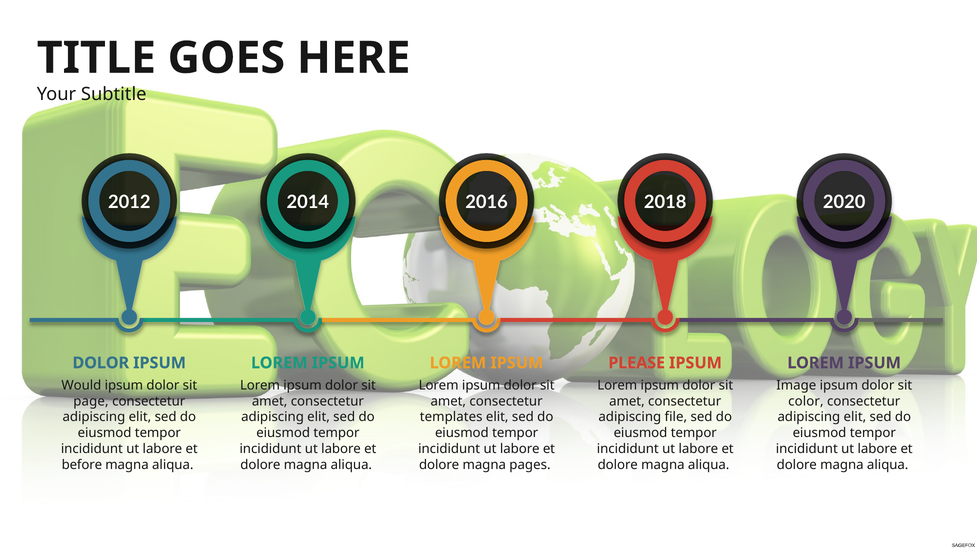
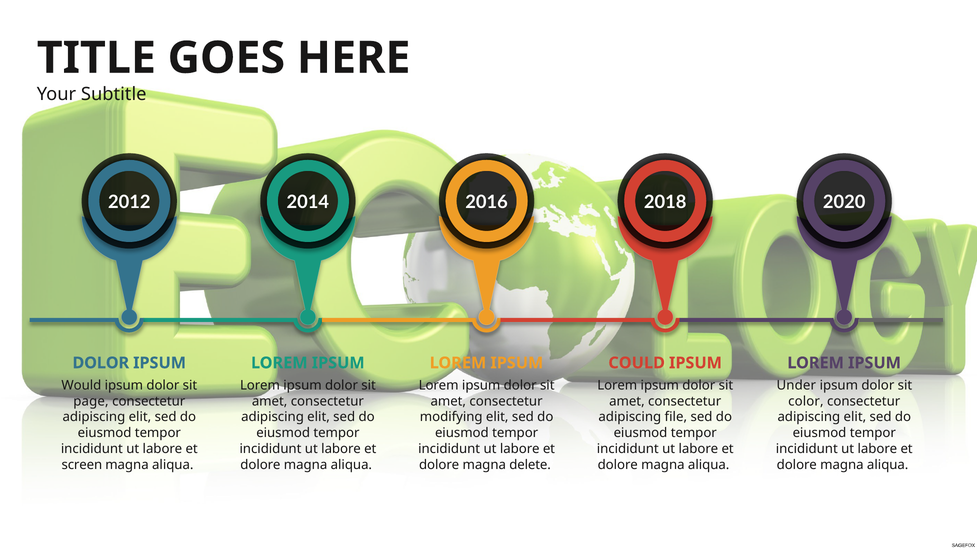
PLEASE: PLEASE -> COULD
Image: Image -> Under
templates: templates -> modifying
before: before -> screen
pages: pages -> delete
